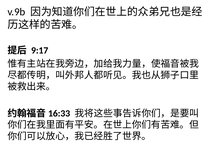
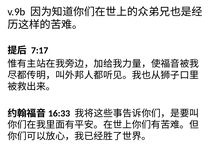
9:17: 9:17 -> 7:17
